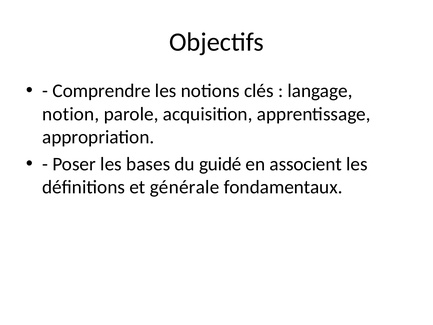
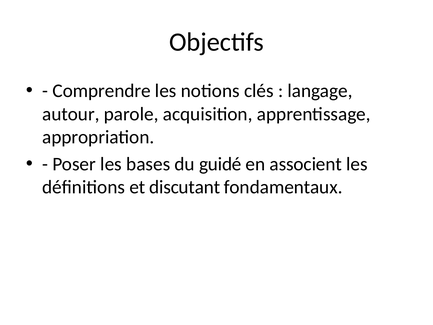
notion: notion -> autour
générale: générale -> discutant
